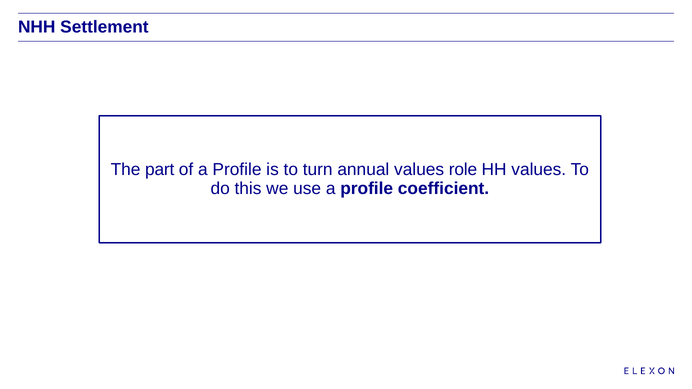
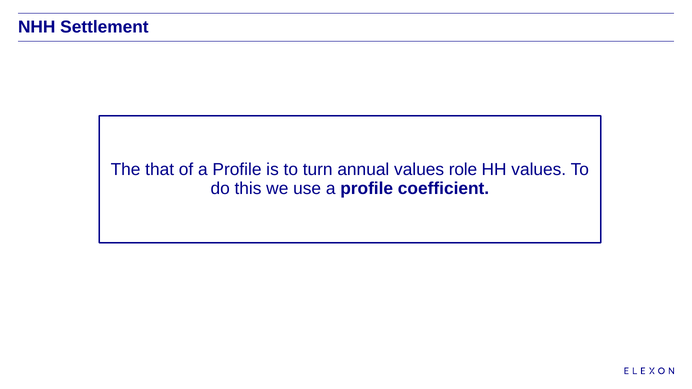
part: part -> that
